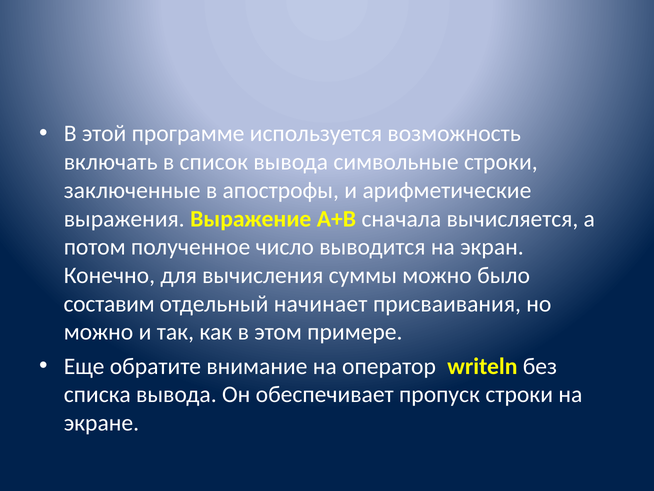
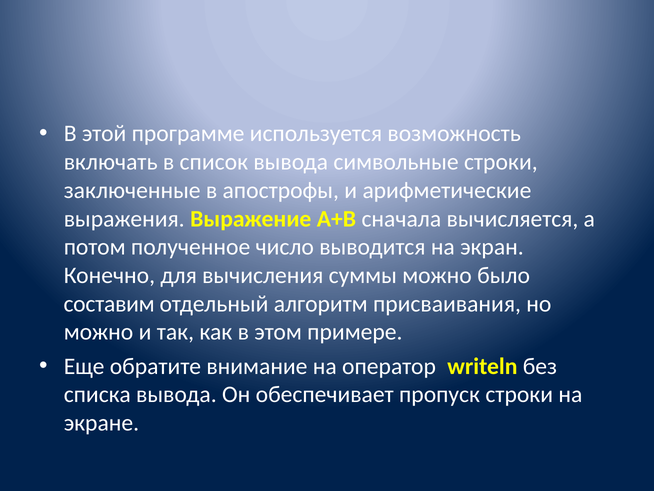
начинает: начинает -> алгоритм
